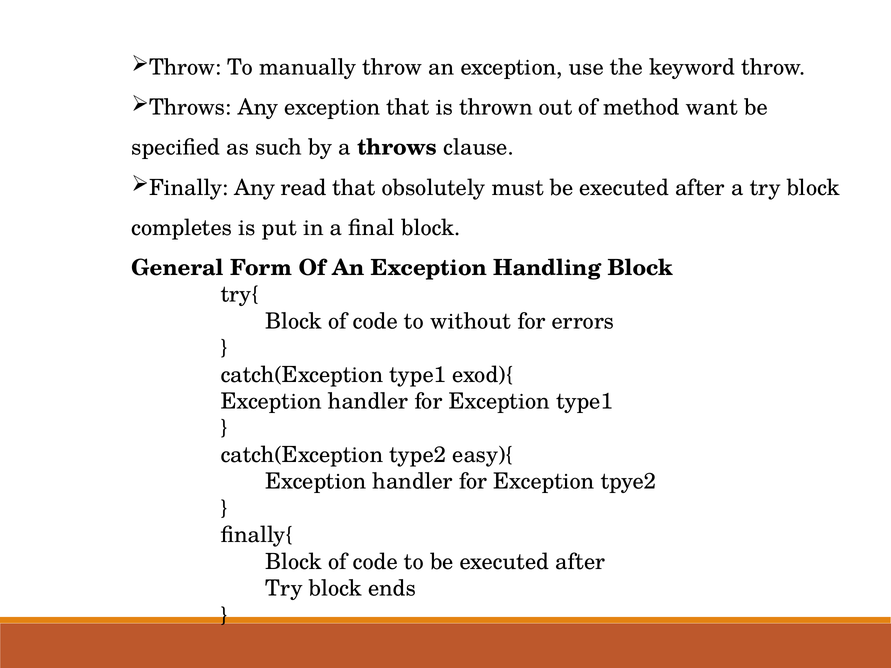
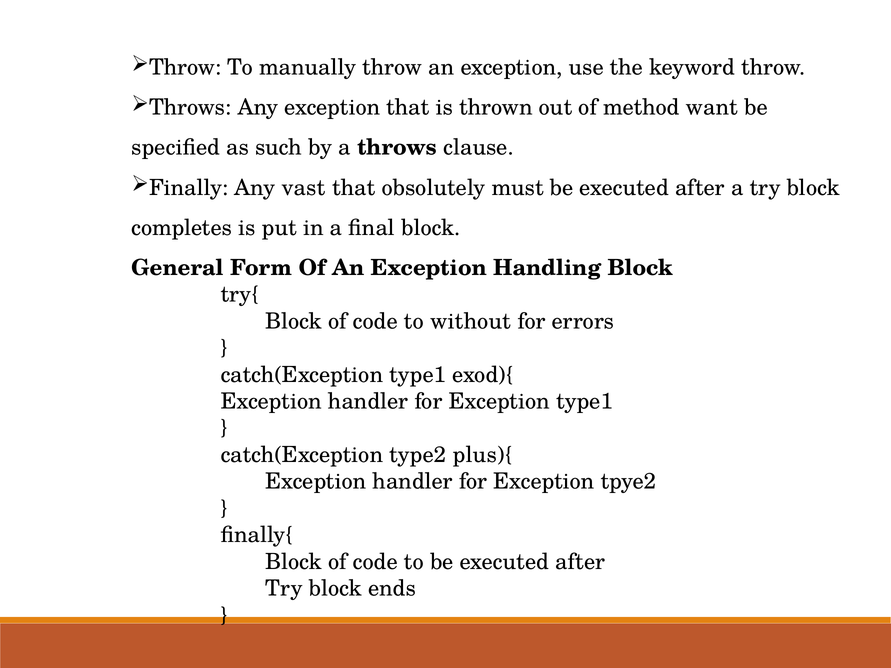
read: read -> vast
easy){: easy){ -> plus){
